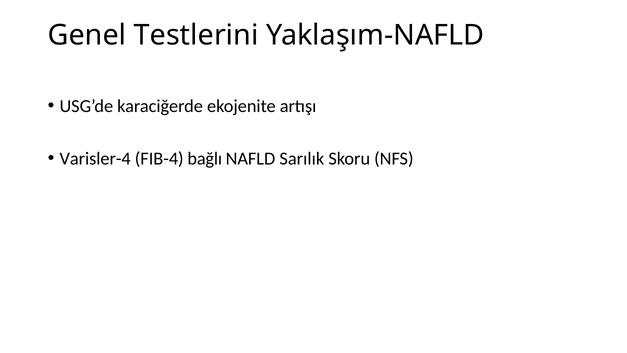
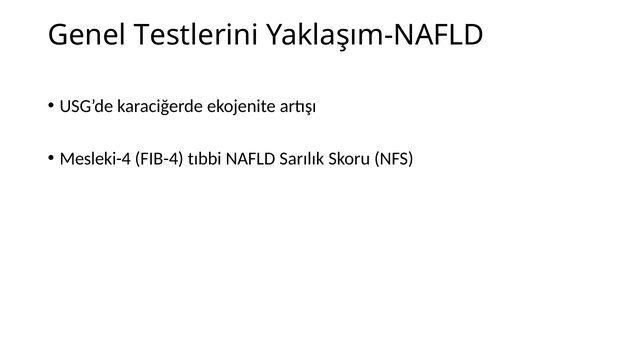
Varisler-4: Varisler-4 -> Mesleki-4
bağlı: bağlı -> tıbbi
